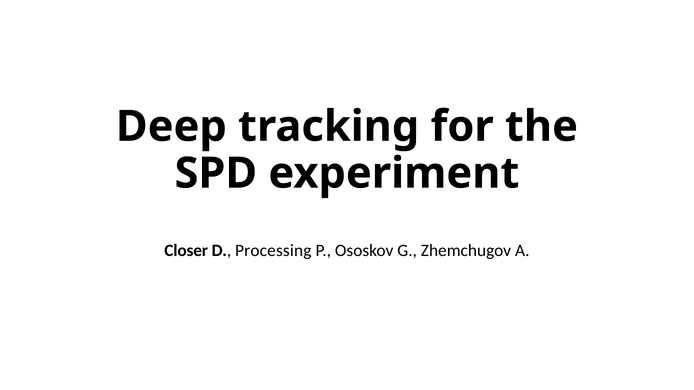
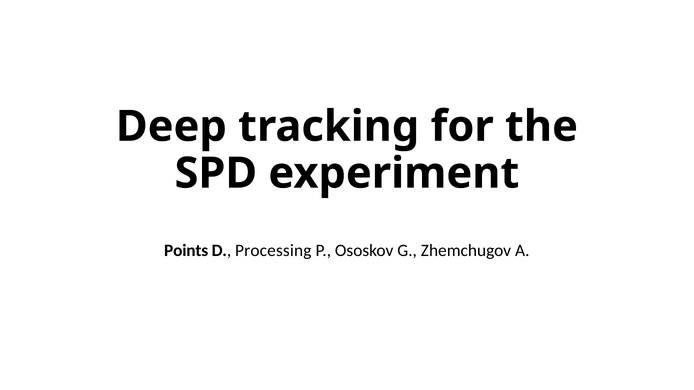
Closer: Closer -> Points
